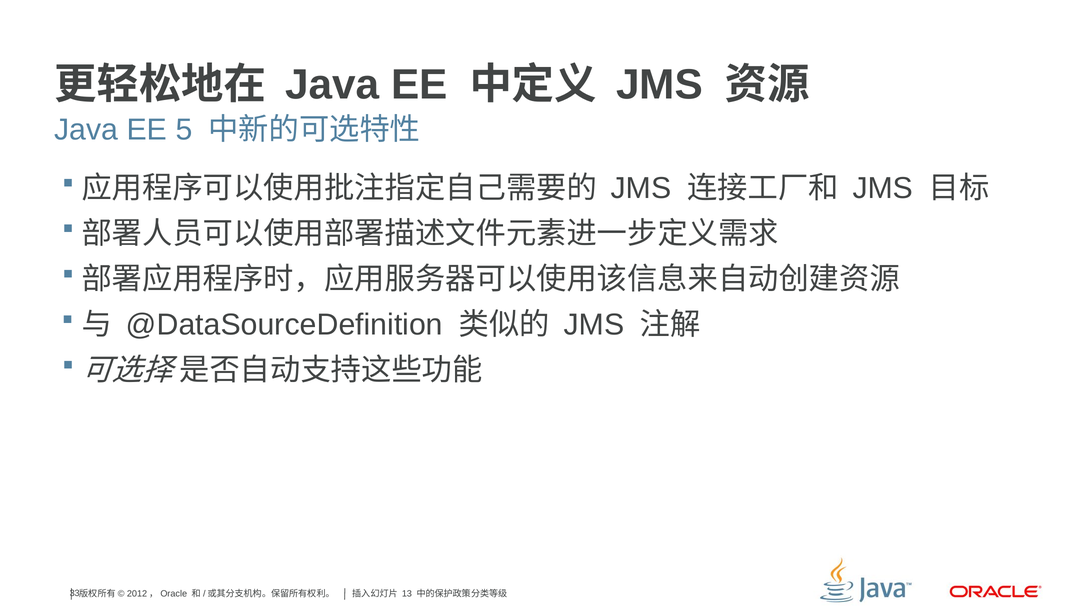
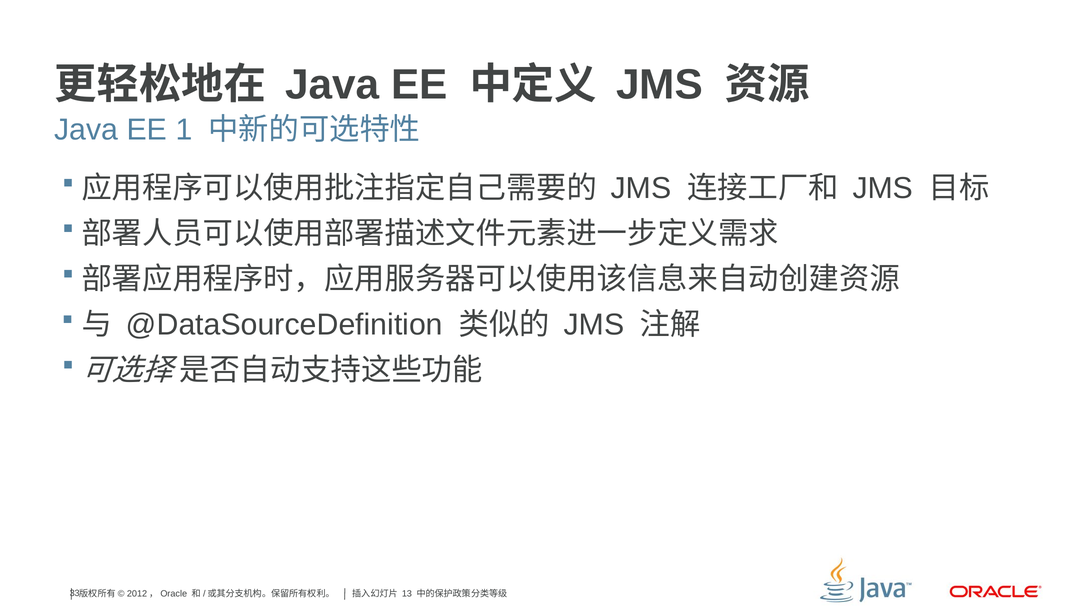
5: 5 -> 1
